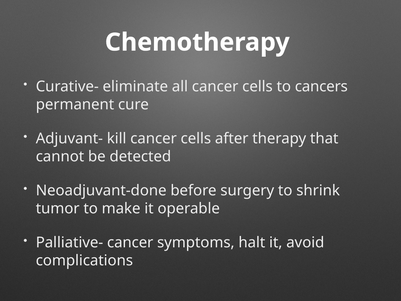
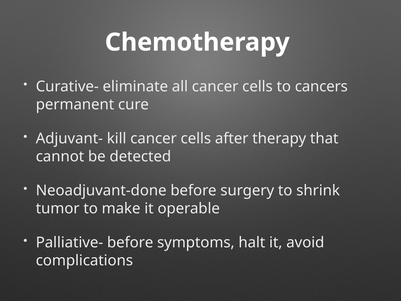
Palliative- cancer: cancer -> before
